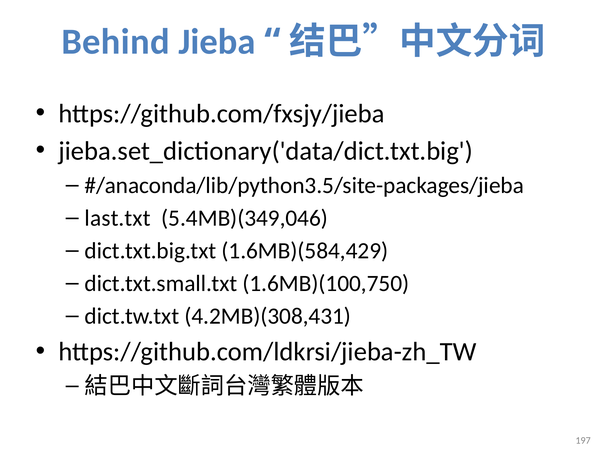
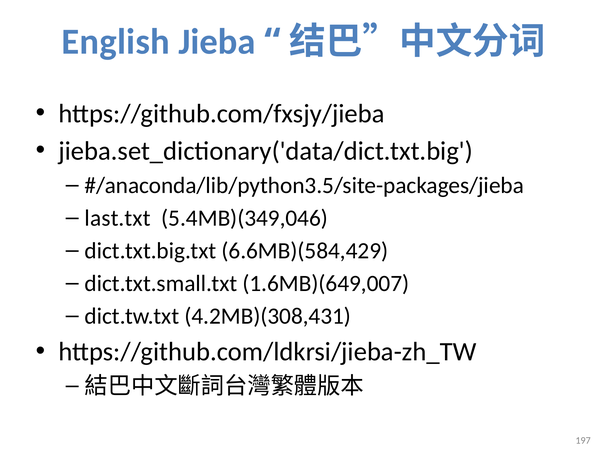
Behind: Behind -> English
1.6MB)(584,429: 1.6MB)(584,429 -> 6.6MB)(584,429
1.6MB)(100,750: 1.6MB)(100,750 -> 1.6MB)(649,007
